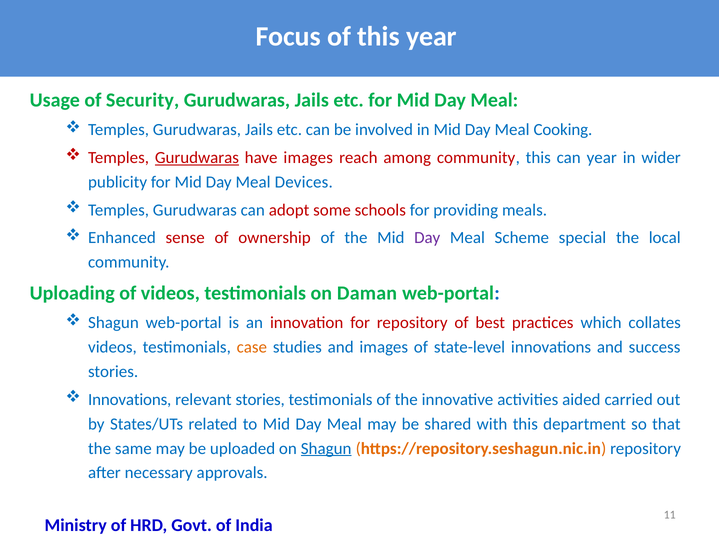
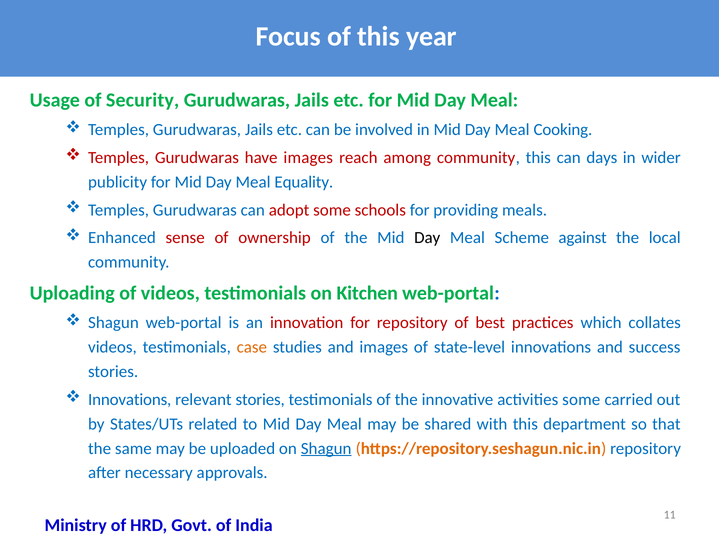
Gurudwaras at (197, 158) underline: present -> none
can year: year -> days
Devices: Devices -> Equality
Day at (427, 238) colour: purple -> black
special: special -> against
Daman: Daman -> Kitchen
activities aided: aided -> some
